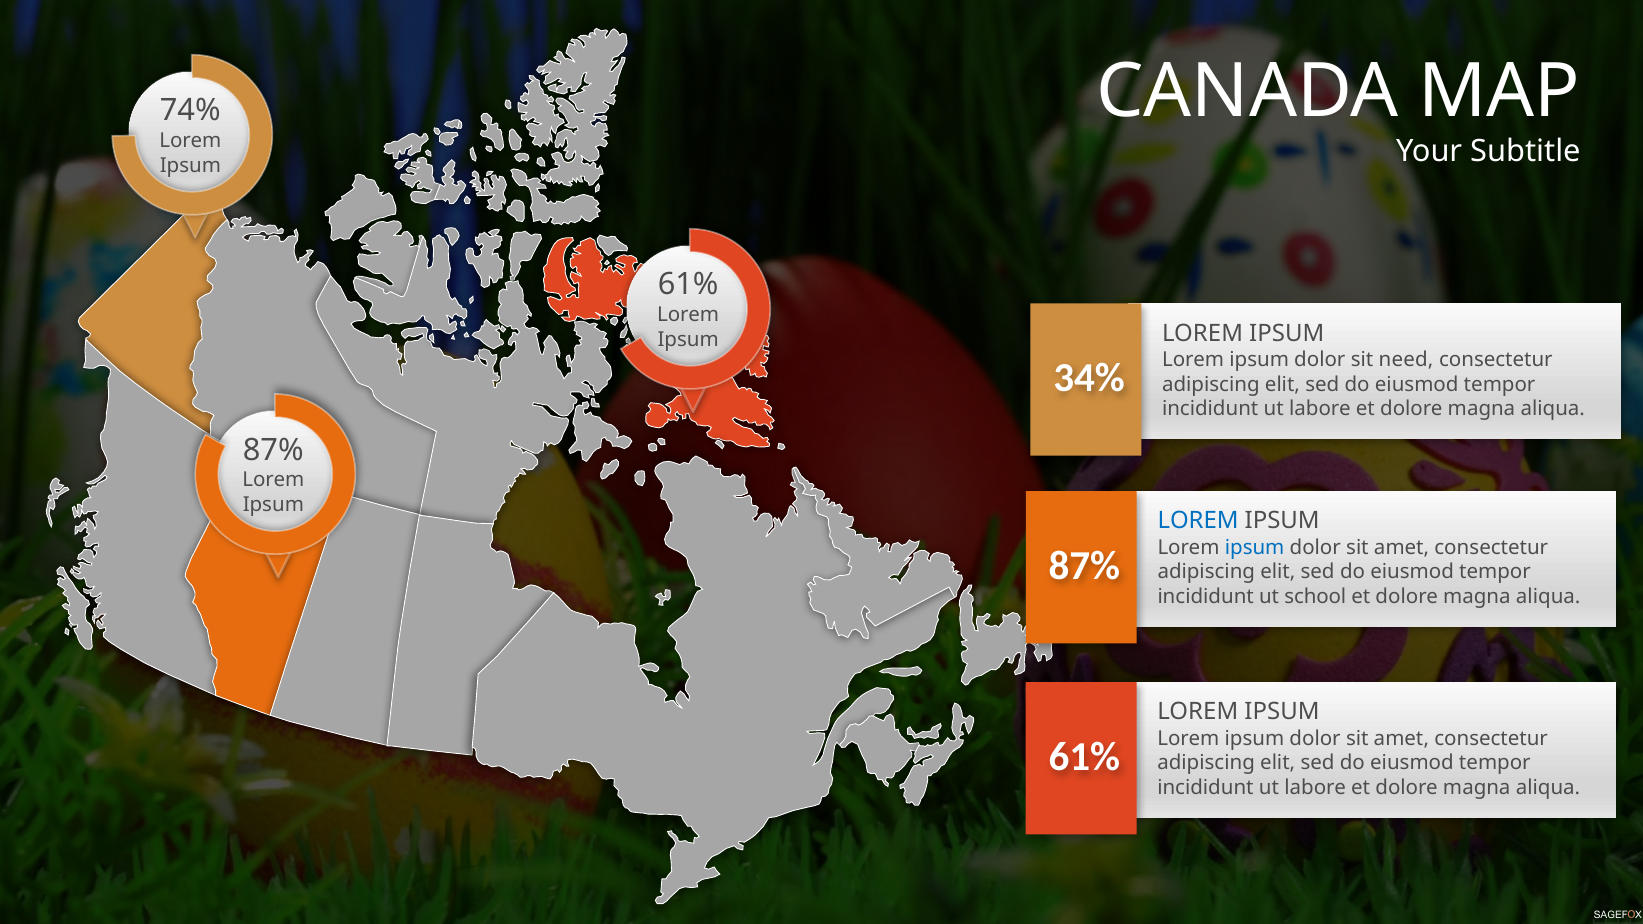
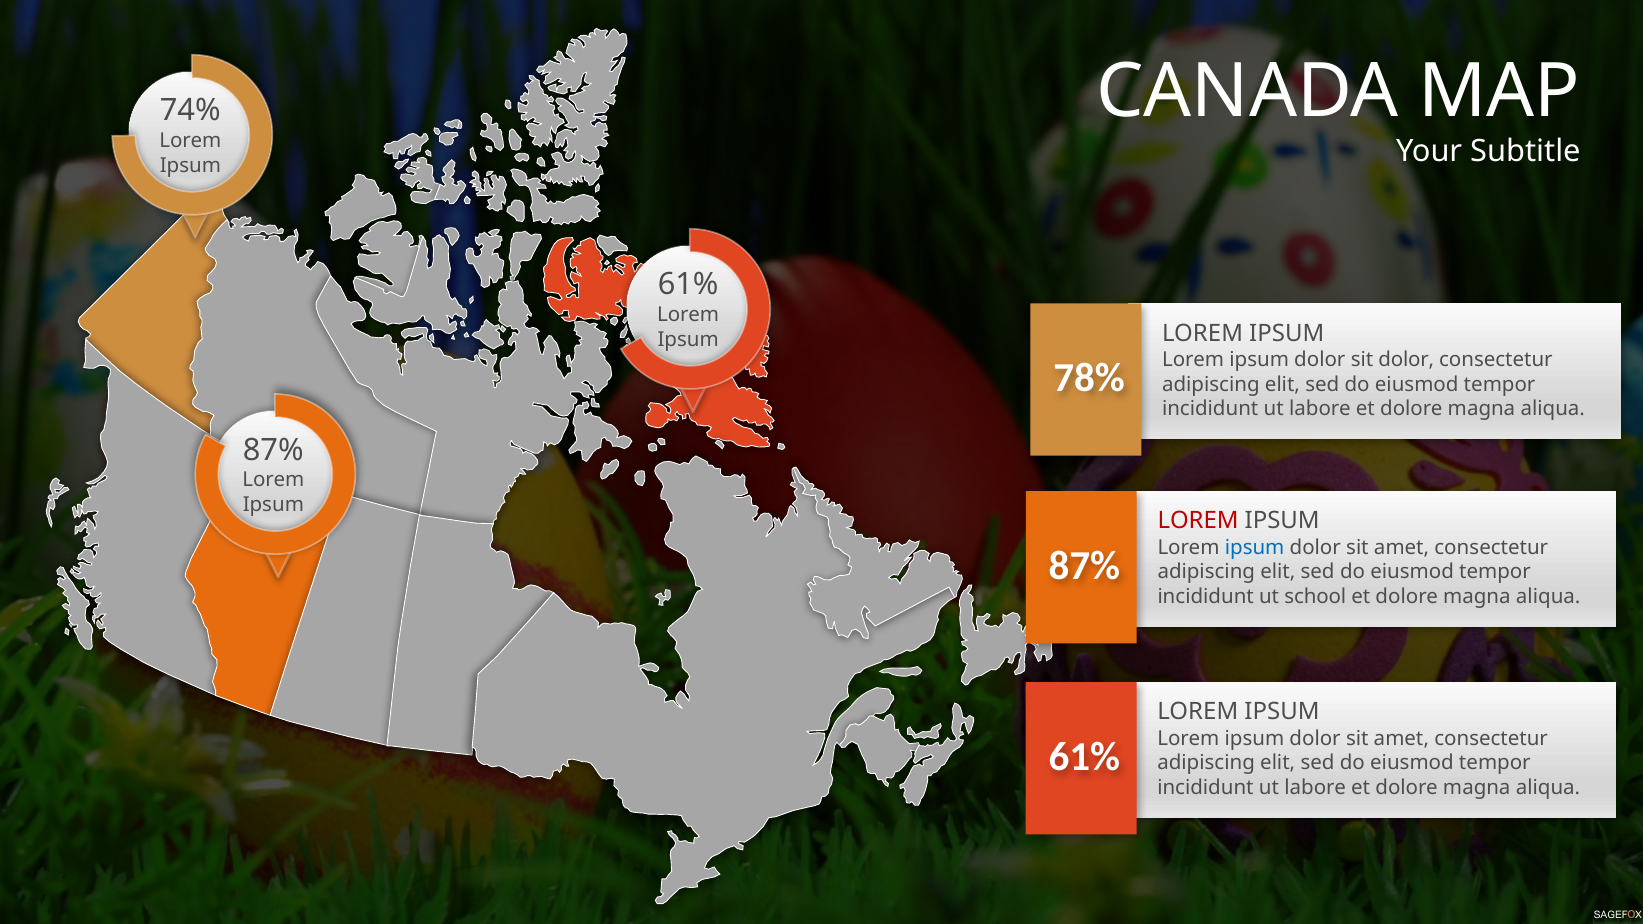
sit need: need -> dolor
34%: 34% -> 78%
LOREM at (1198, 521) colour: blue -> red
